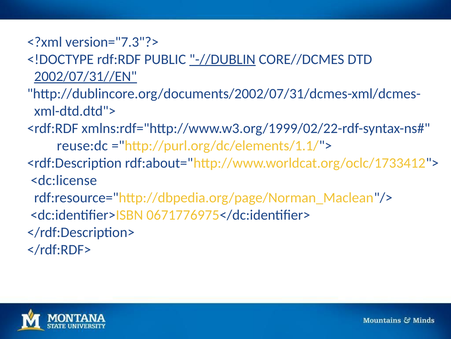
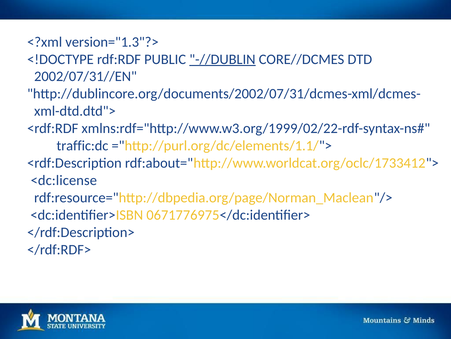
version="7.3"?>: version="7.3"?> -> version="1.3"?>
2002/07/31//EN underline: present -> none
reuse:dc: reuse:dc -> traffic:dc
